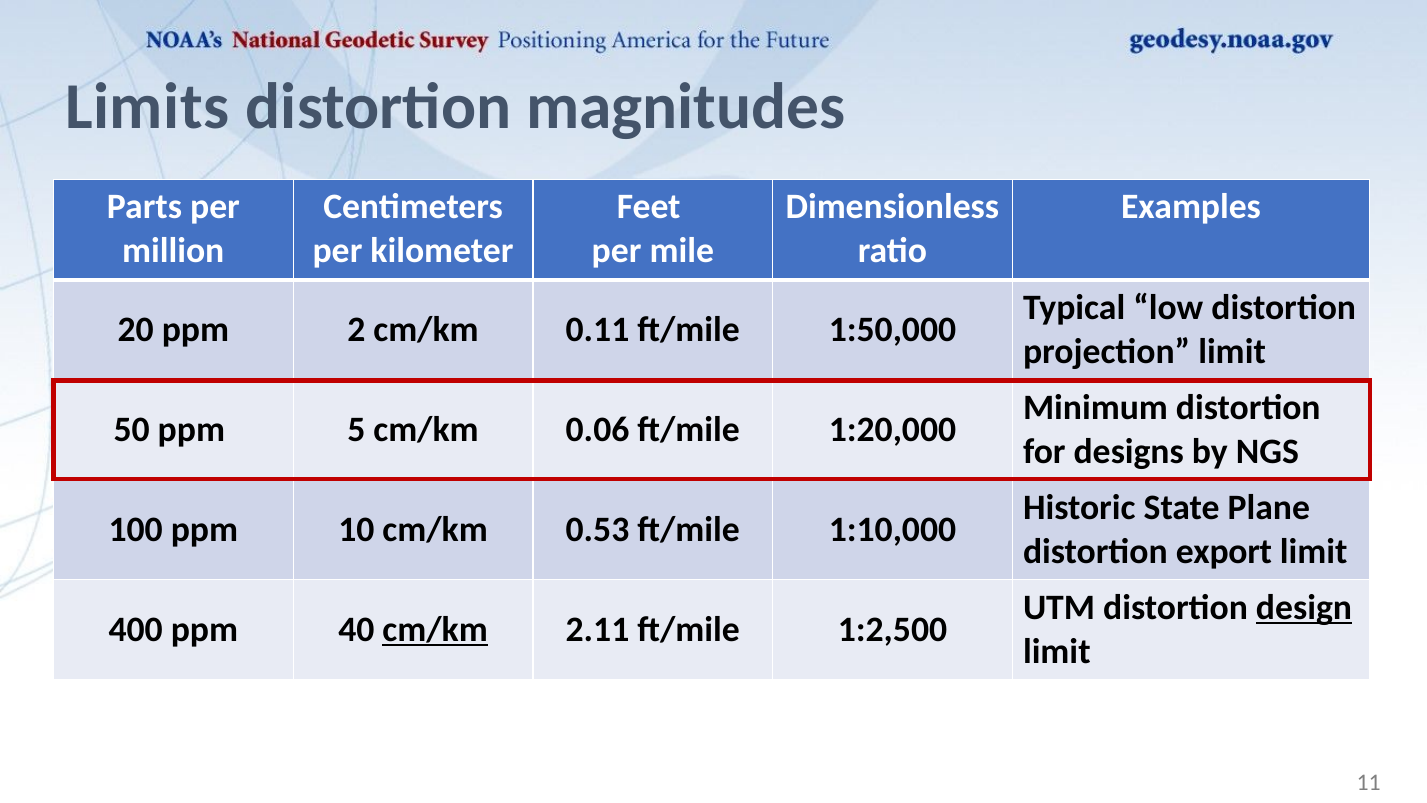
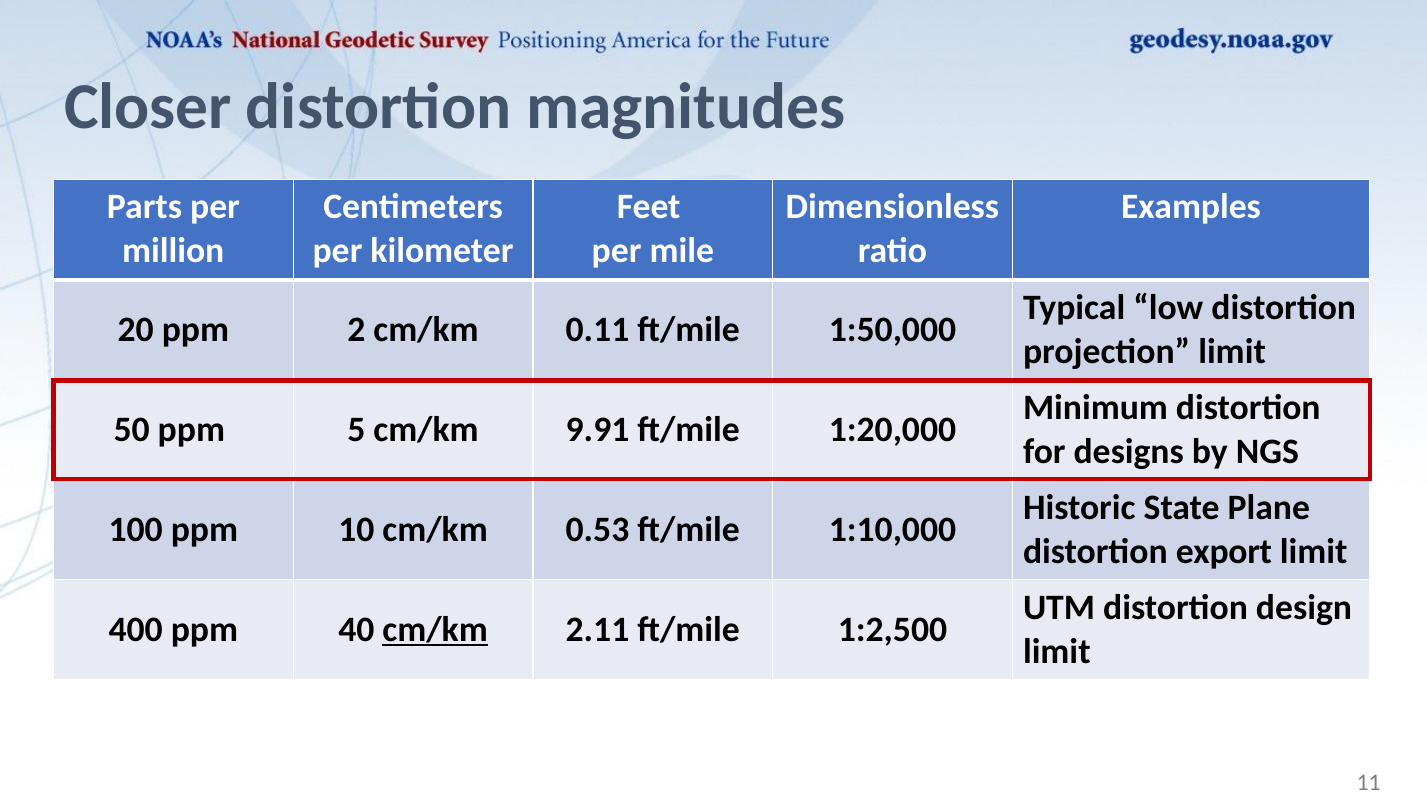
Limits: Limits -> Closer
0.06: 0.06 -> 9.91
design underline: present -> none
